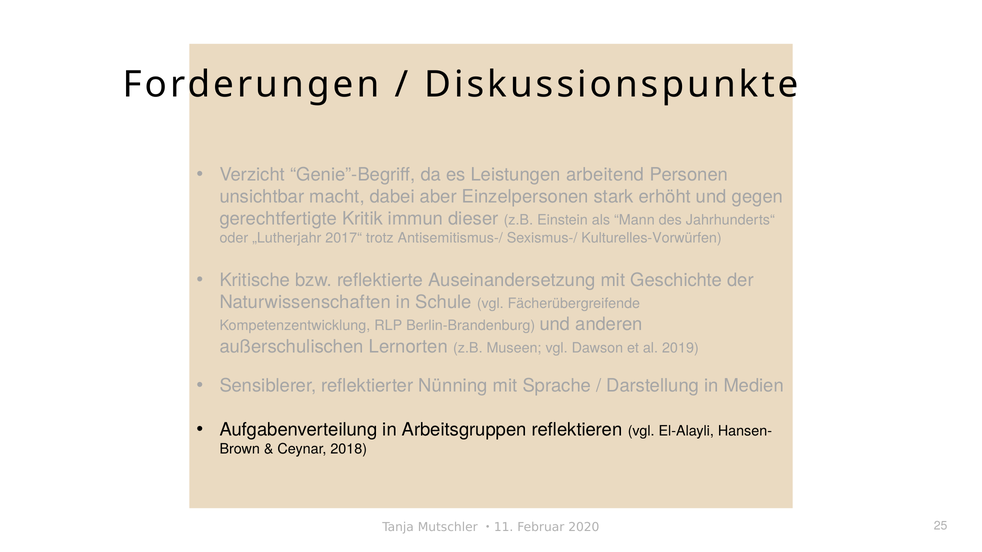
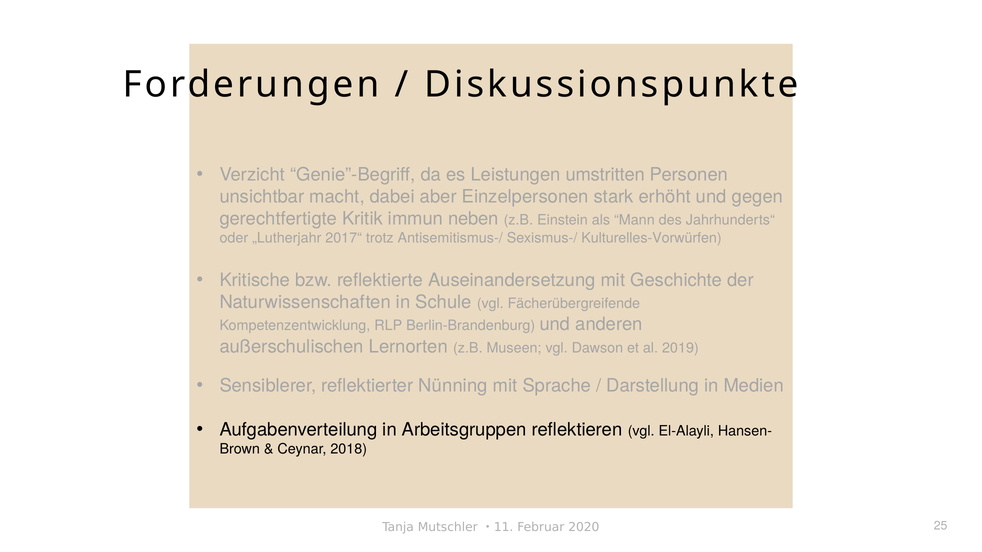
arbeitend: arbeitend -> umstritten
dieser: dieser -> neben
